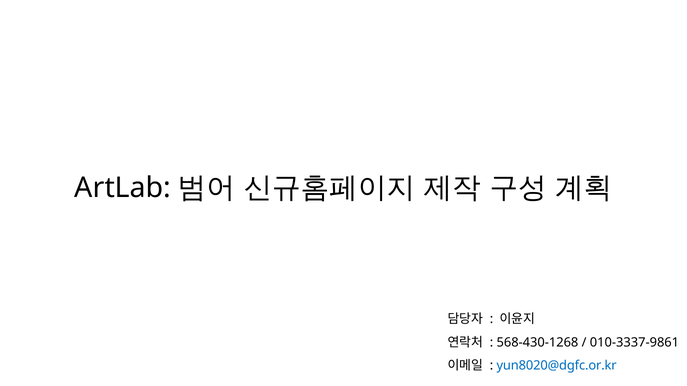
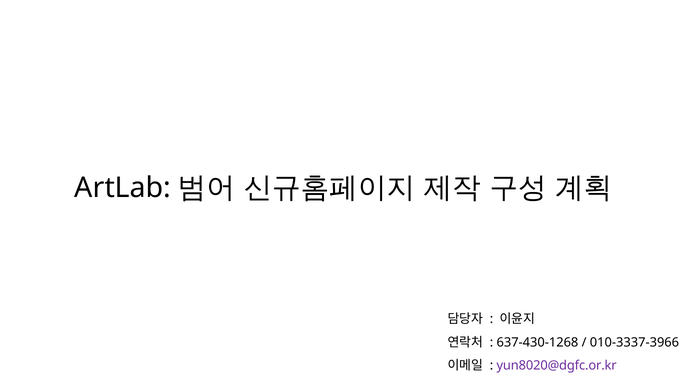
568-430-1268: 568-430-1268 -> 637-430-1268
010-3337-9861: 010-3337-9861 -> 010-3337-3966
yun8020@dgfc.or.kr colour: blue -> purple
